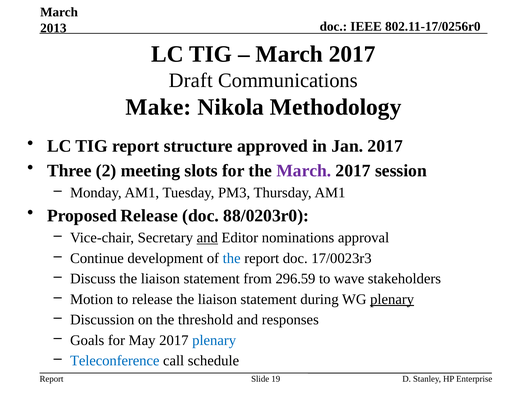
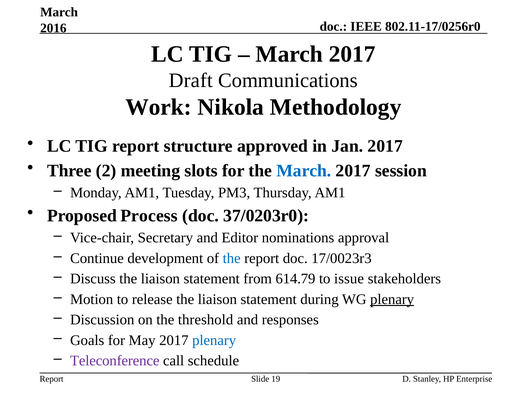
2013: 2013 -> 2016
Make: Make -> Work
March at (304, 171) colour: purple -> blue
Proposed Release: Release -> Process
88/0203r0: 88/0203r0 -> 37/0203r0
and at (207, 238) underline: present -> none
296.59: 296.59 -> 614.79
wave: wave -> issue
Teleconference colour: blue -> purple
